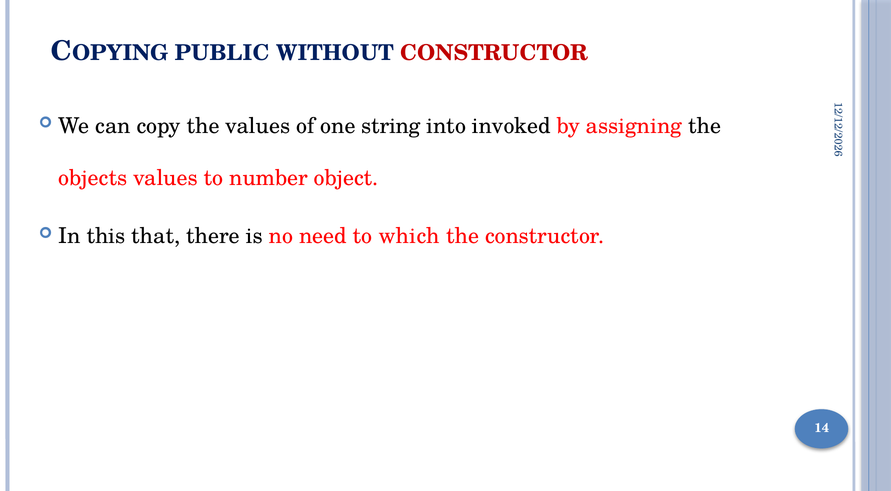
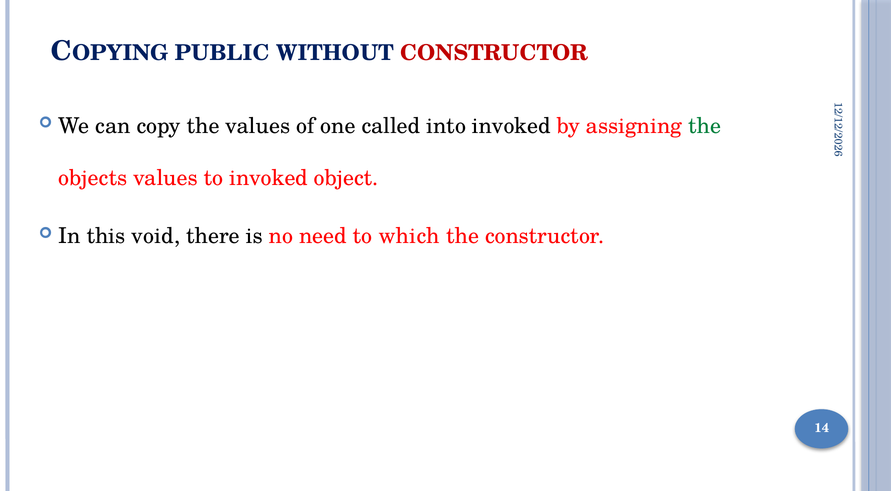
string: string -> called
the at (705, 126) colour: black -> green
to number: number -> invoked
that: that -> void
